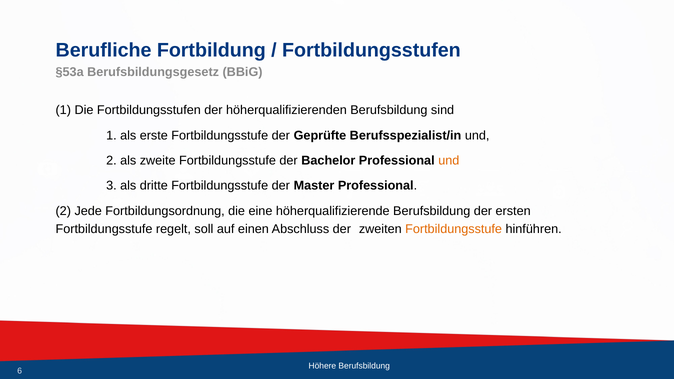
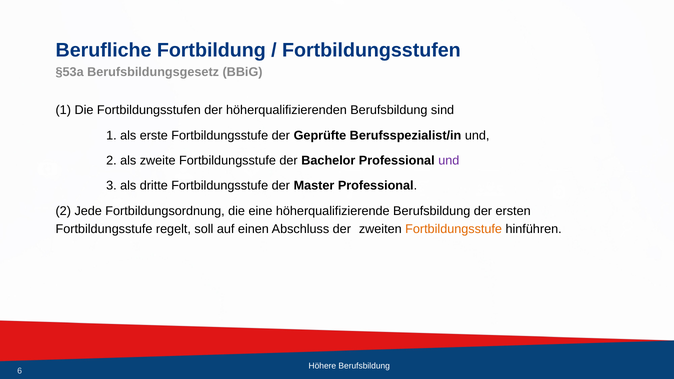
und at (449, 161) colour: orange -> purple
